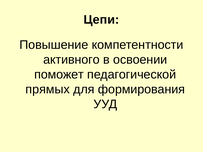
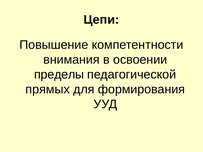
активного: активного -> внимания
поможет: поможет -> пределы
